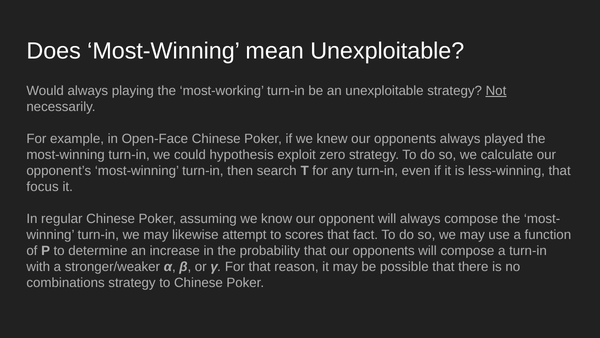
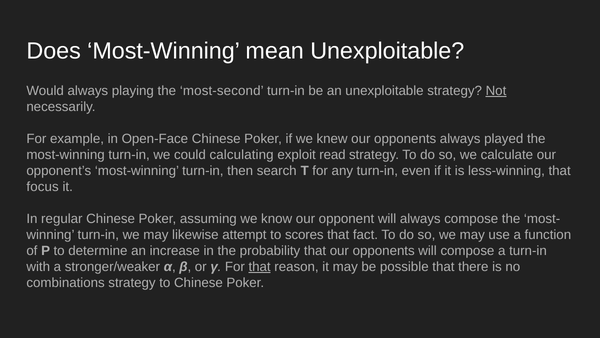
most-working: most-working -> most-second
hypothesis: hypothesis -> calculating
zero: zero -> read
that at (260, 266) underline: none -> present
